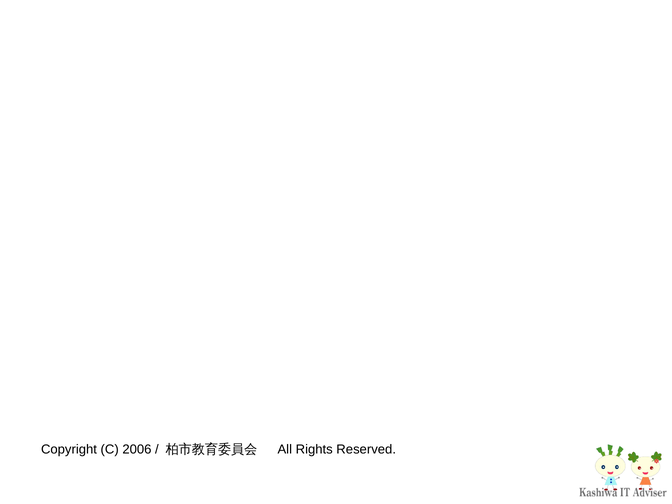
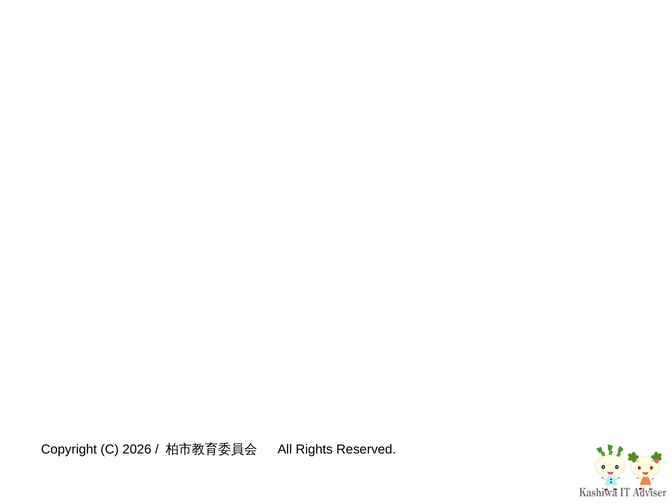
2006: 2006 -> 2026
